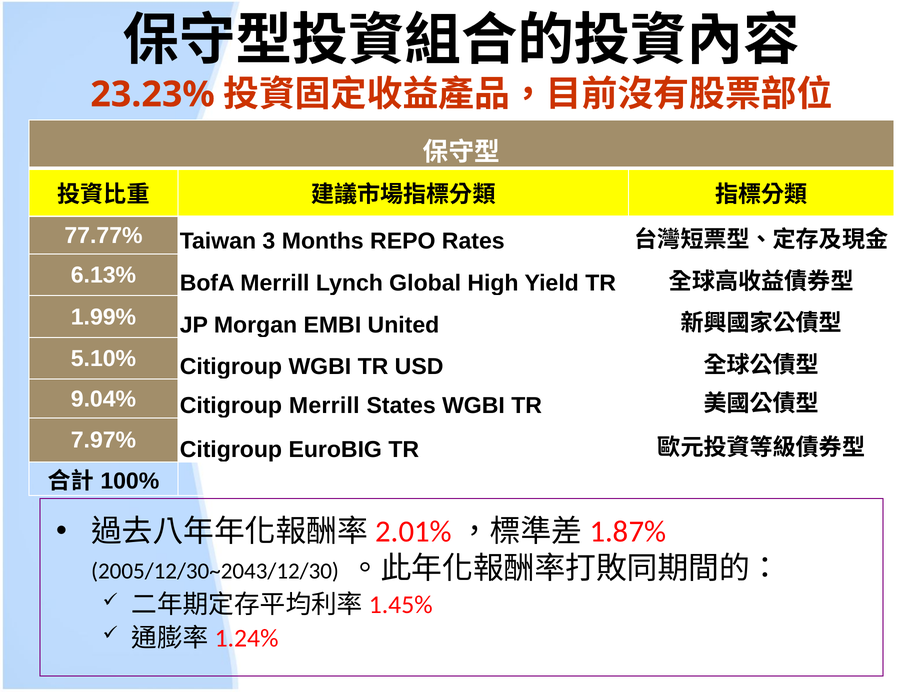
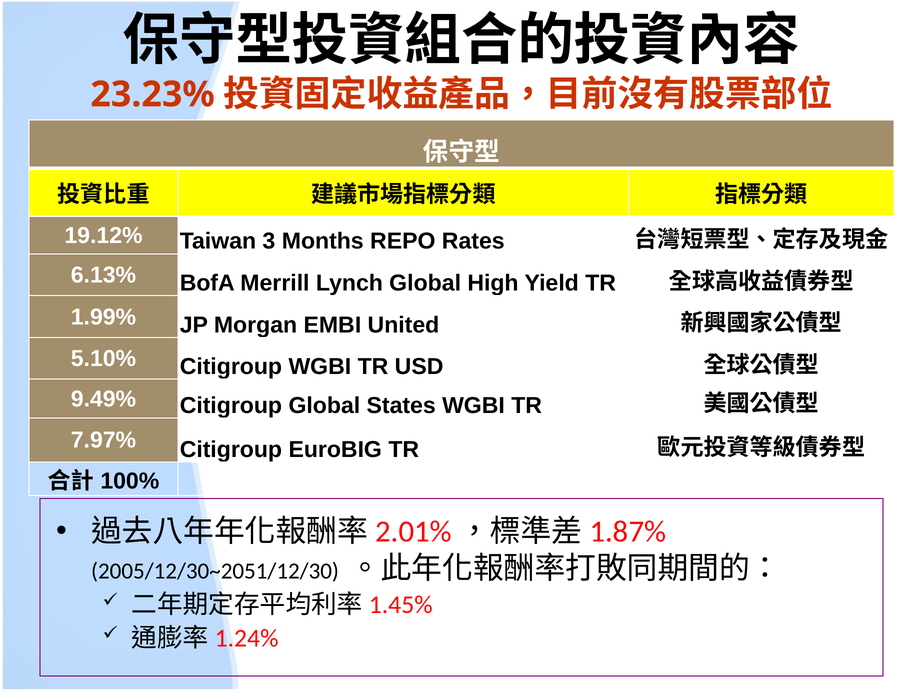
77.77%: 77.77% -> 19.12%
9.04%: 9.04% -> 9.49%
Citigroup Merrill: Merrill -> Global
2005/12/30~2043/12/30: 2005/12/30~2043/12/30 -> 2005/12/30~2051/12/30
